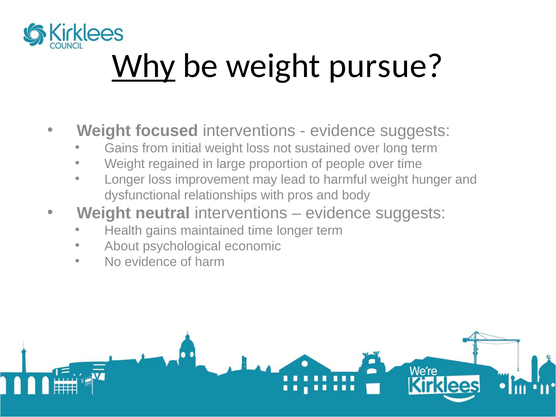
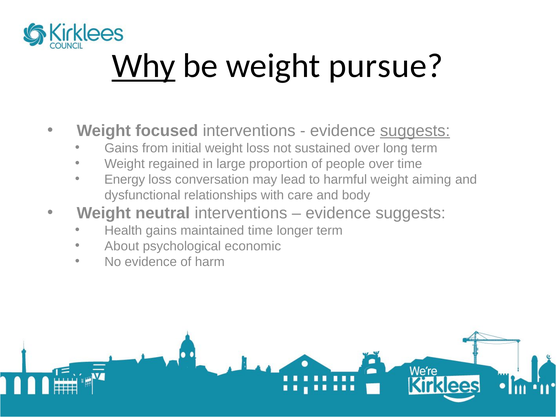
suggests at (415, 131) underline: none -> present
Longer at (125, 180): Longer -> Energy
improvement: improvement -> conversation
hunger: hunger -> aiming
pros: pros -> care
